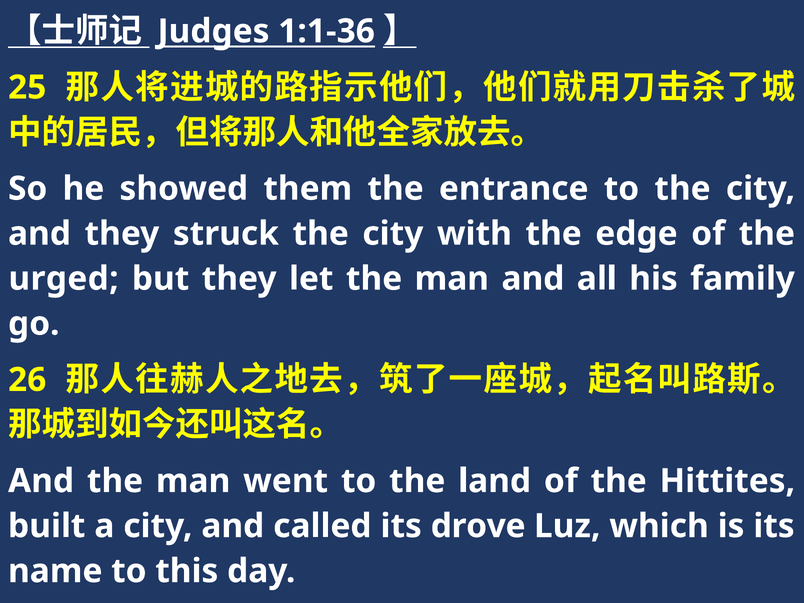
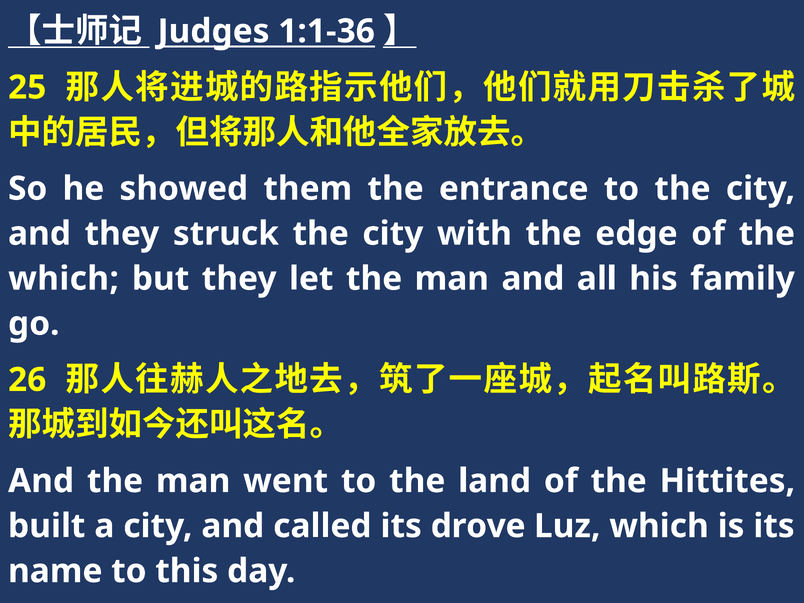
urged at (64, 279): urged -> which
